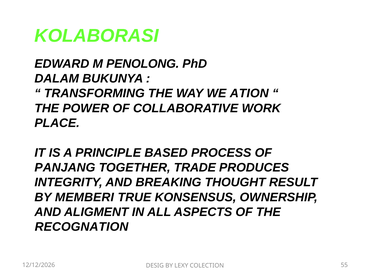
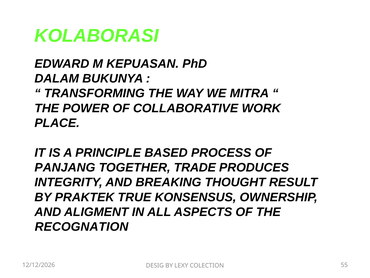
PENOLONG: PENOLONG -> KEPUASAN
ATION: ATION -> MITRA
MEMBERI: MEMBERI -> PRAKTEK
